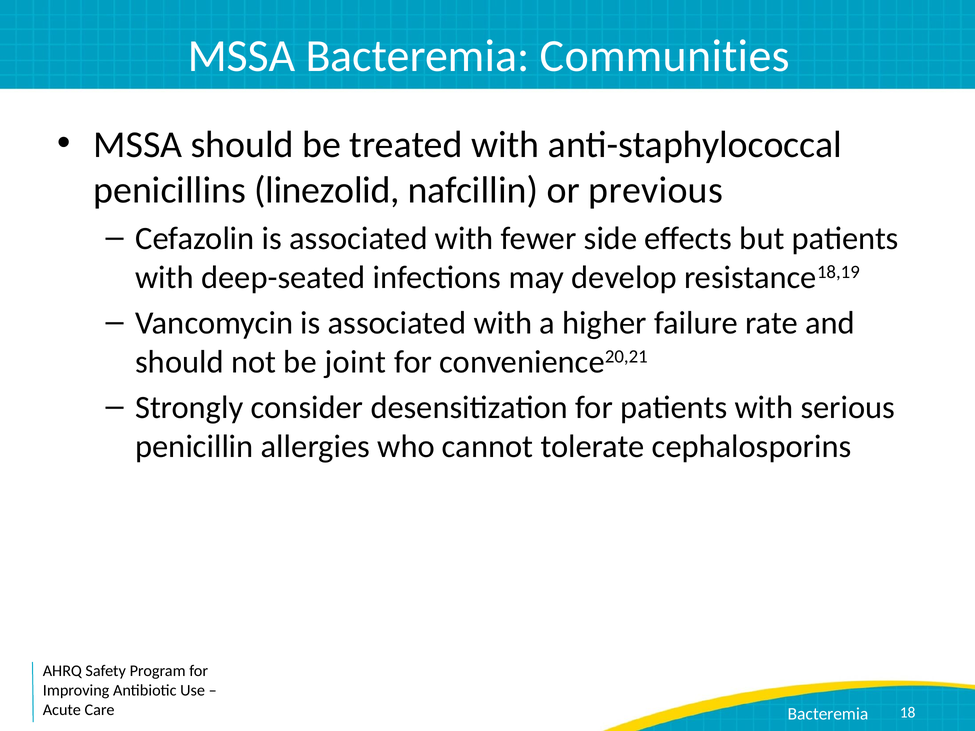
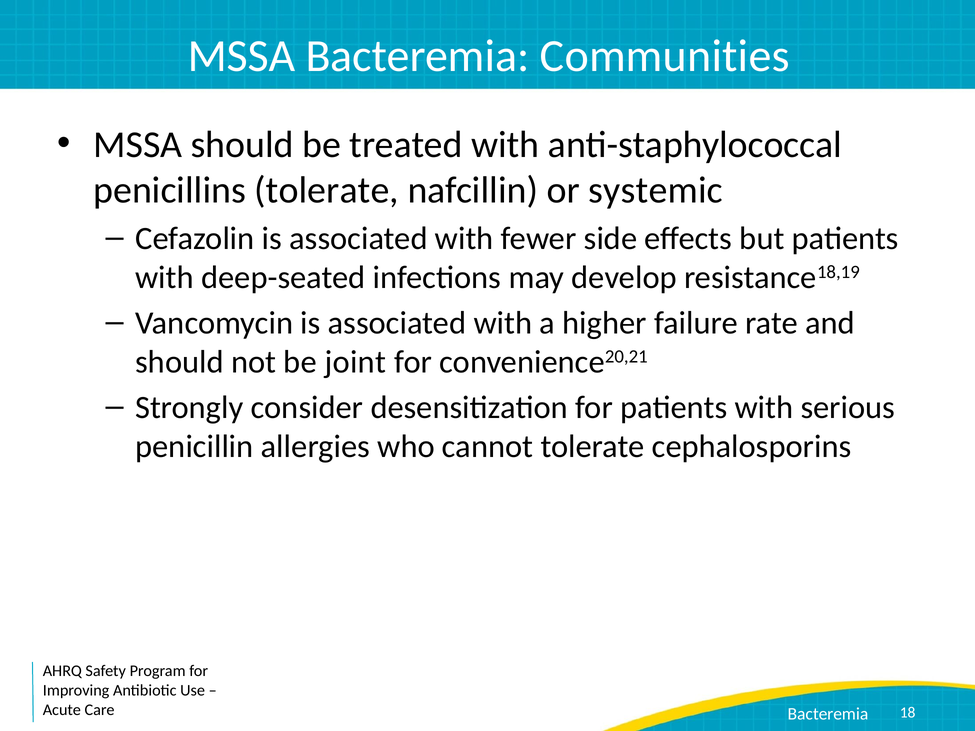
penicillins linezolid: linezolid -> tolerate
previous: previous -> systemic
